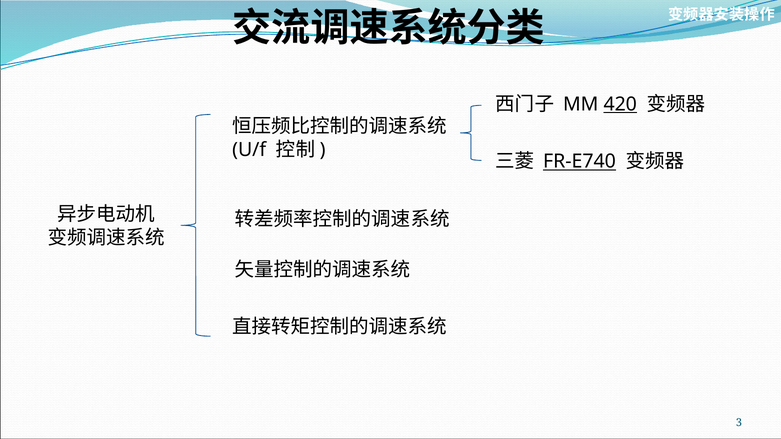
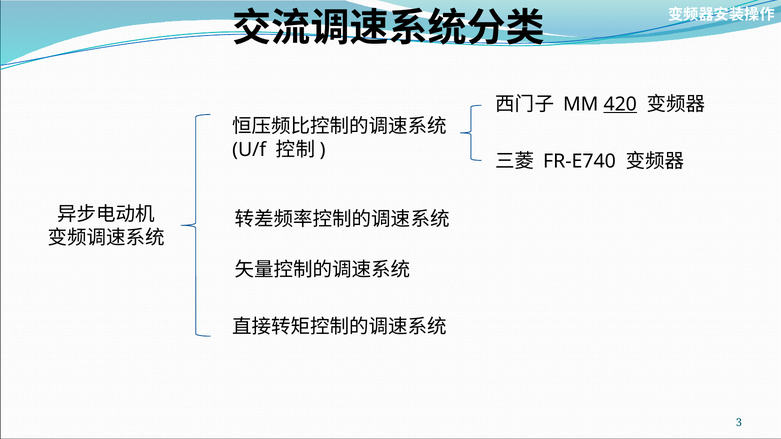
FR-E740 underline: present -> none
